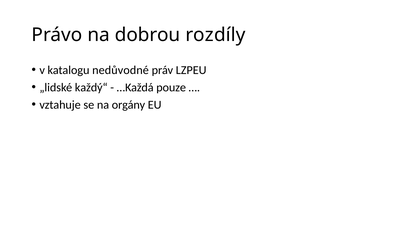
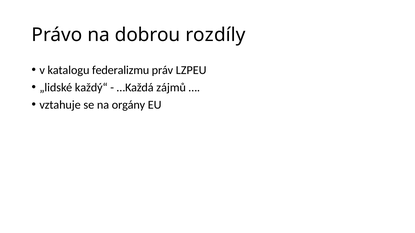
nedůvodné: nedůvodné -> federalizmu
pouze: pouze -> zájmů
